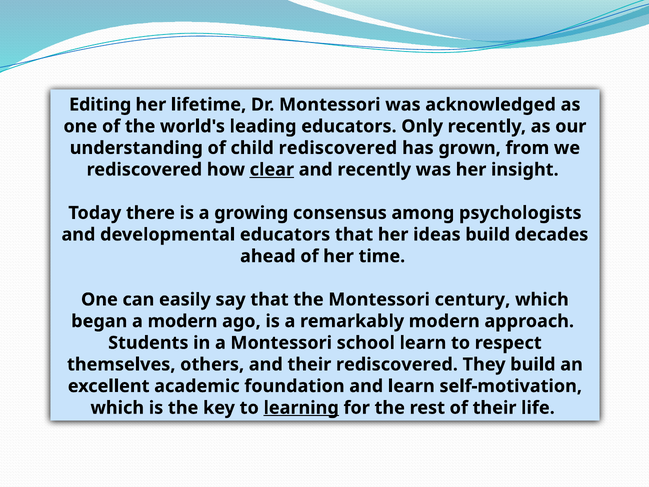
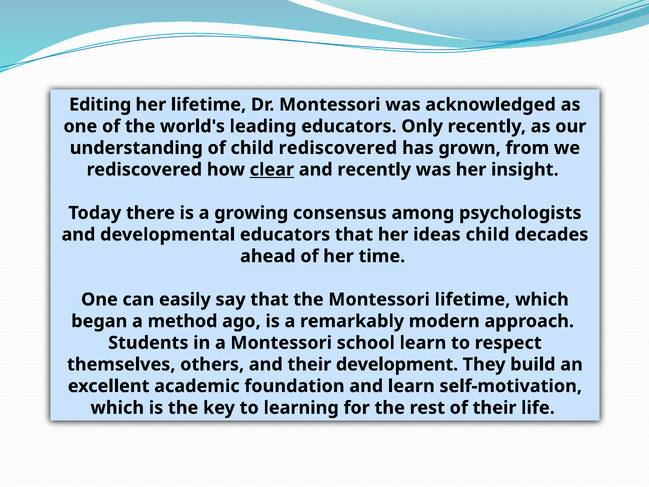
ideas build: build -> child
Montessori century: century -> lifetime
a modern: modern -> method
their rediscovered: rediscovered -> development
learning underline: present -> none
